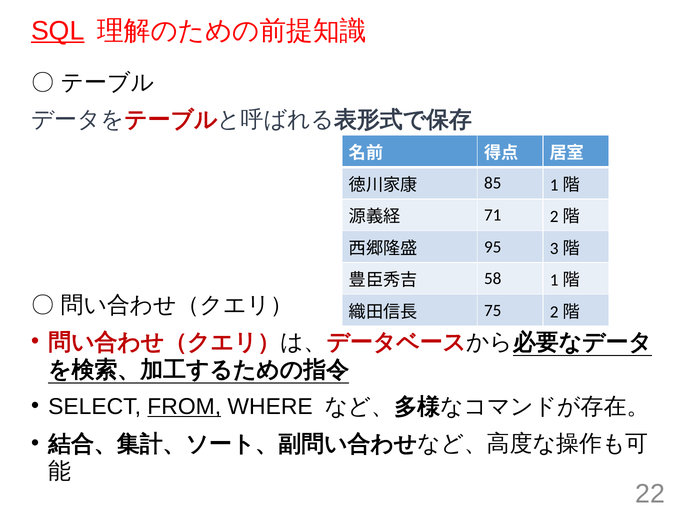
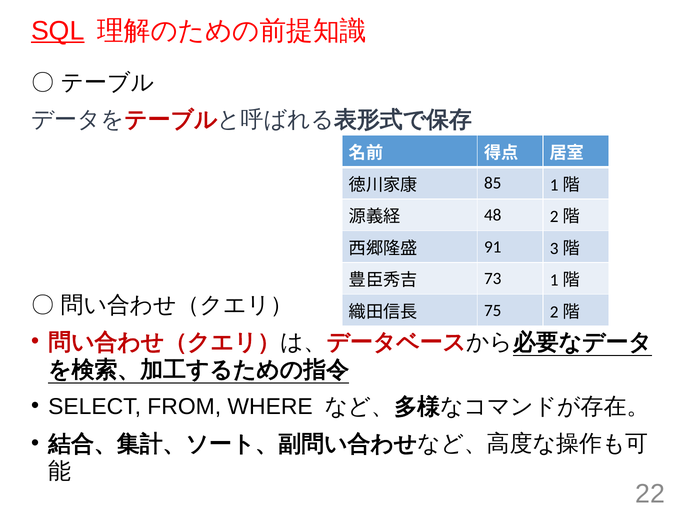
71: 71 -> 48
95: 95 -> 91
58: 58 -> 73
FROM underline: present -> none
